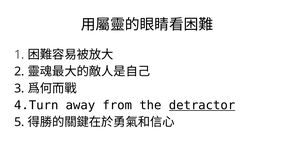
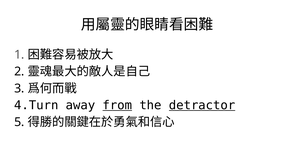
from underline: none -> present
